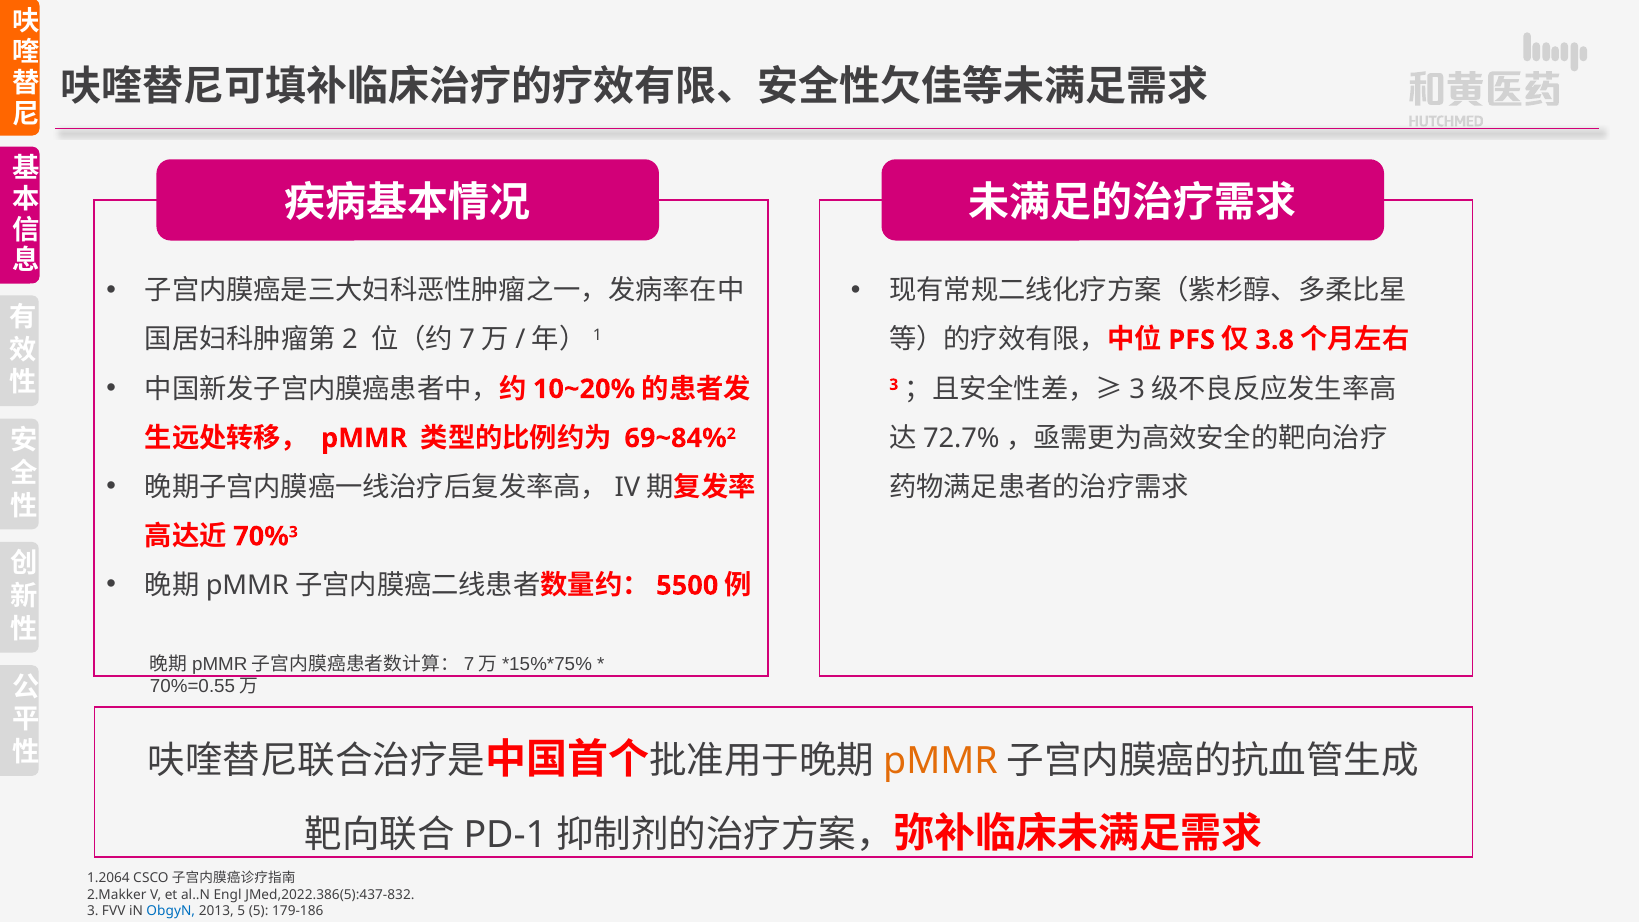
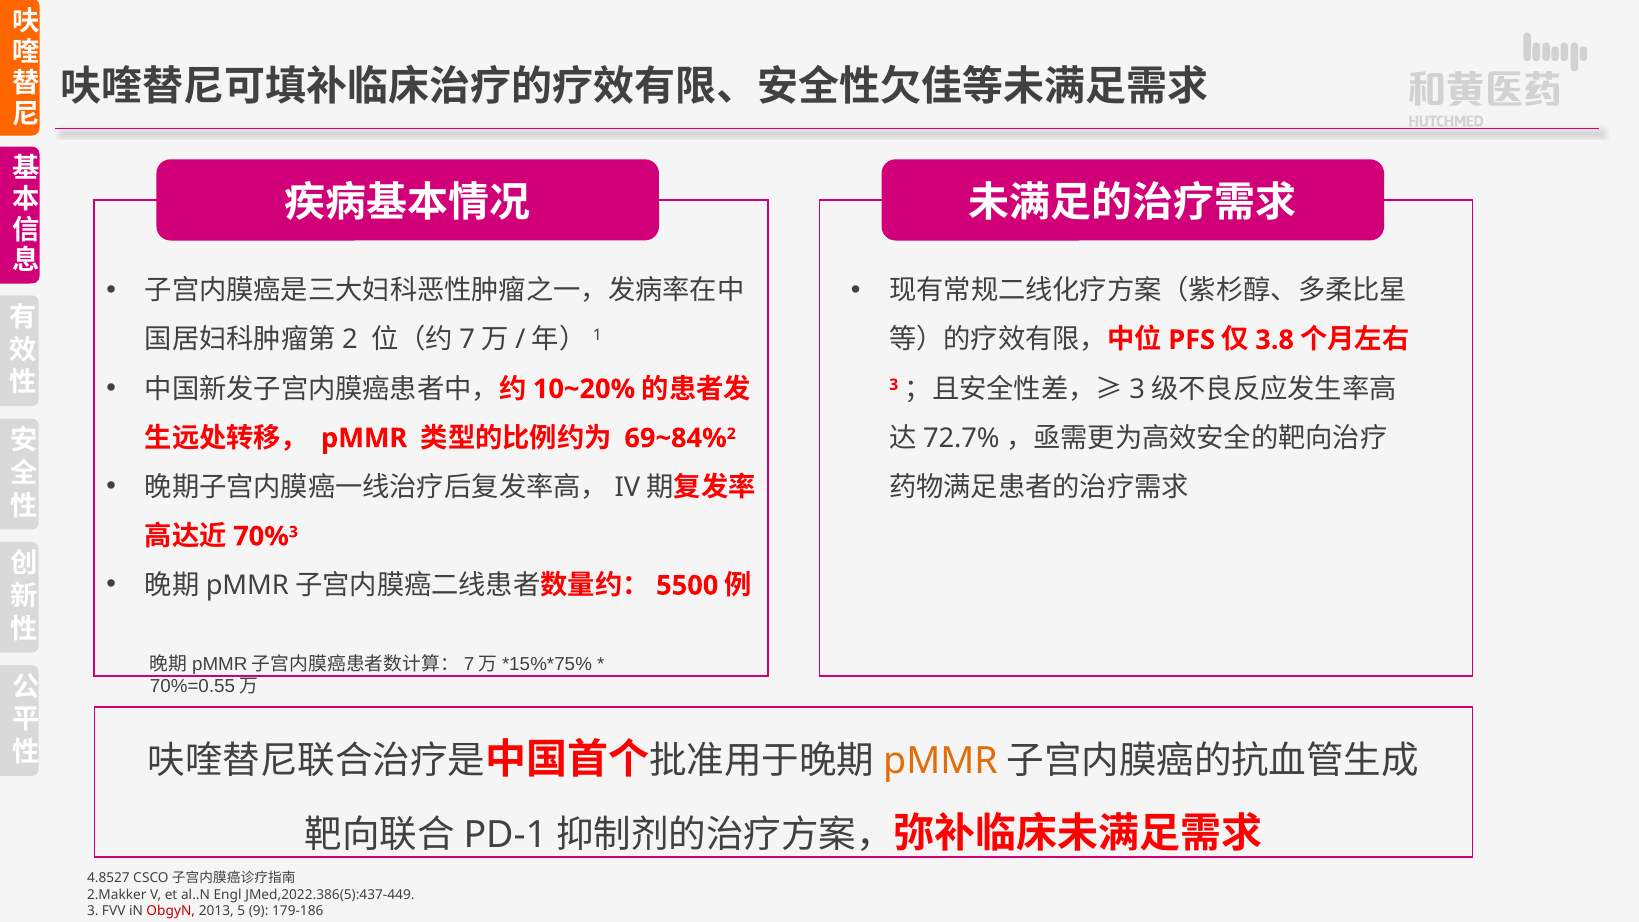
1.2064: 1.2064 -> 4.8527
JMed,2022.386(5):437-832: JMed,2022.386(5):437-832 -> JMed,2022.386(5):437-449
ObgyN colour: blue -> red
5 5: 5 -> 9
